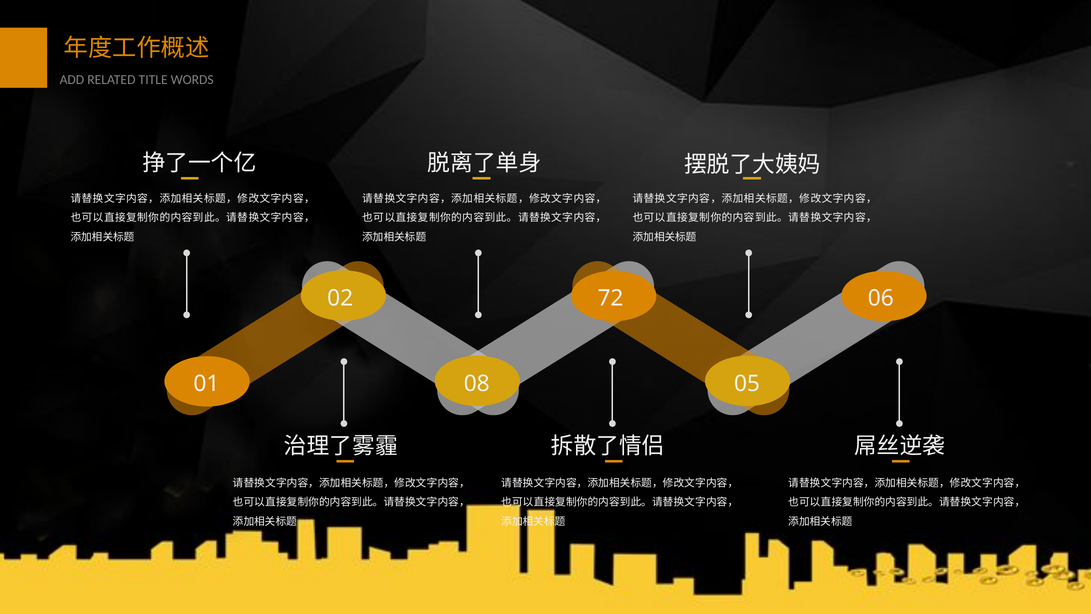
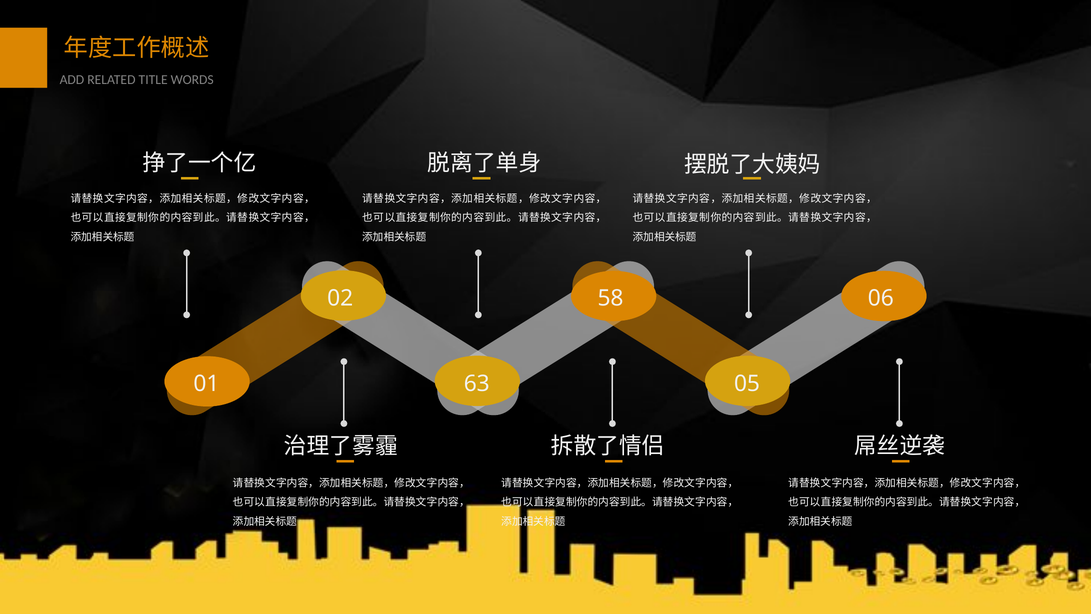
72: 72 -> 58
08: 08 -> 63
